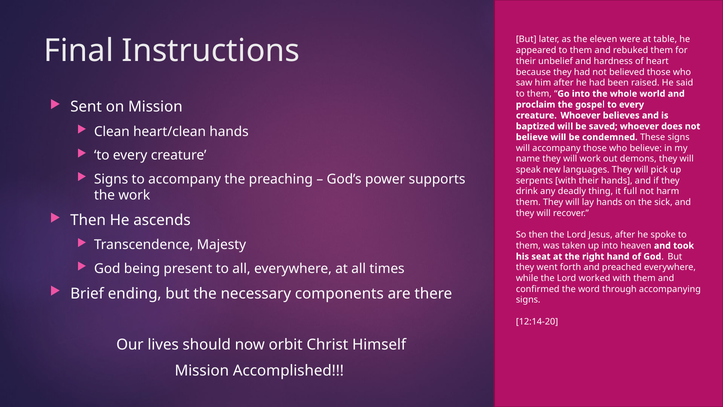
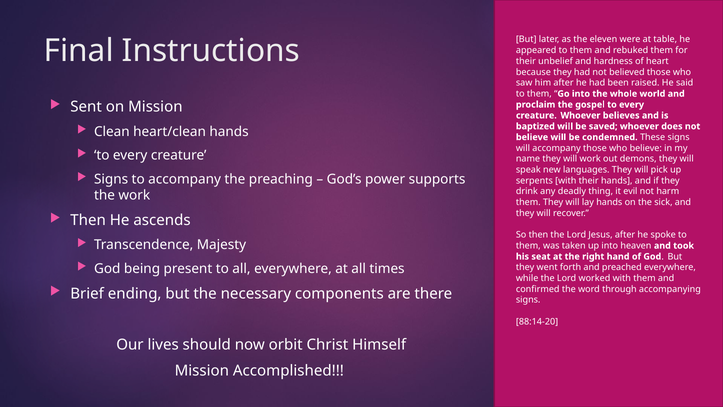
full: full -> evil
12:14-20: 12:14-20 -> 88:14-20
